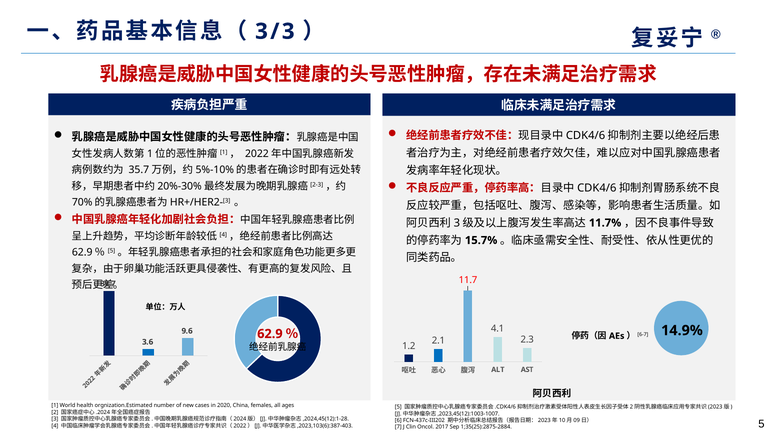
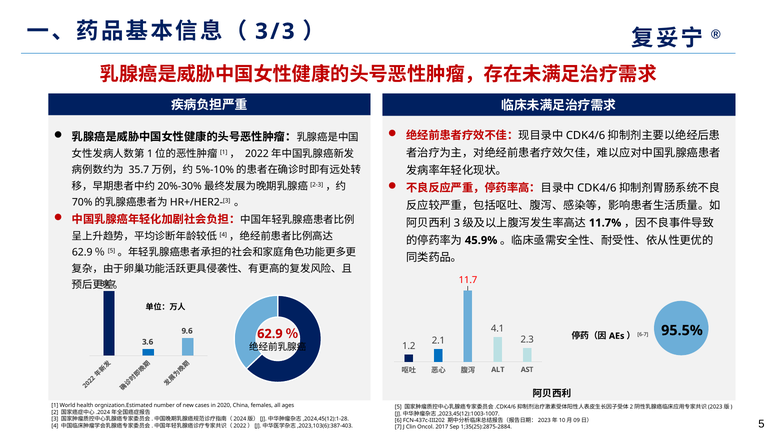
15.7%: 15.7% -> 45.9%
14.9%: 14.9% -> 95.5%
